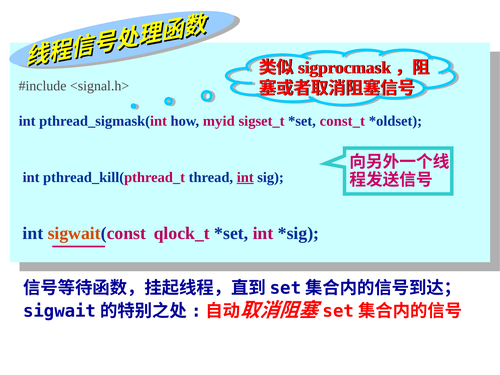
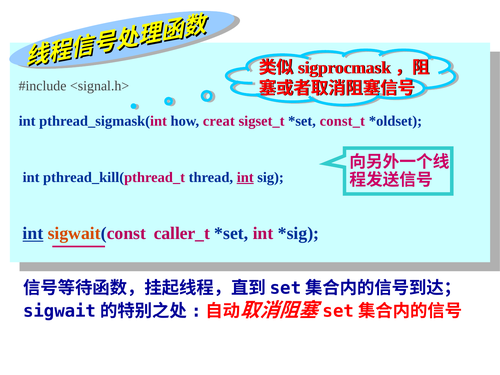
myid: myid -> creat
int at (33, 233) underline: none -> present
qlock_t: qlock_t -> caller_t
